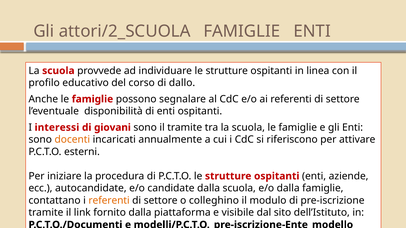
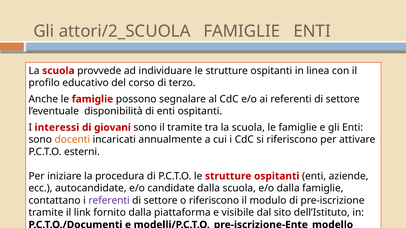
dallo: dallo -> terzo
referenti at (109, 201) colour: orange -> purple
o colleghino: colleghino -> riferiscono
